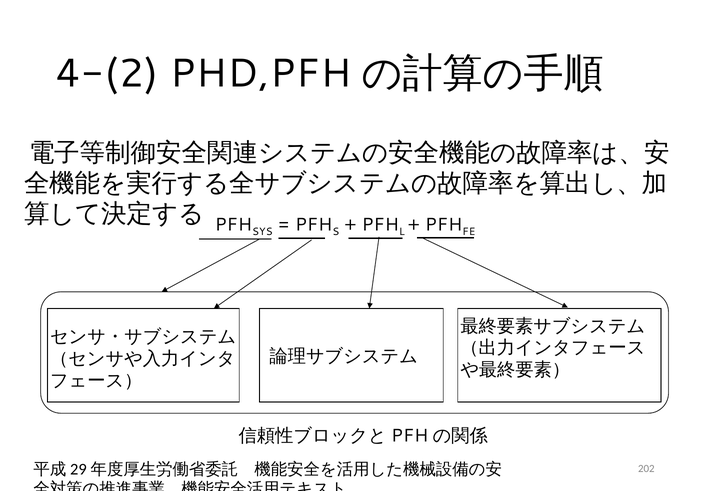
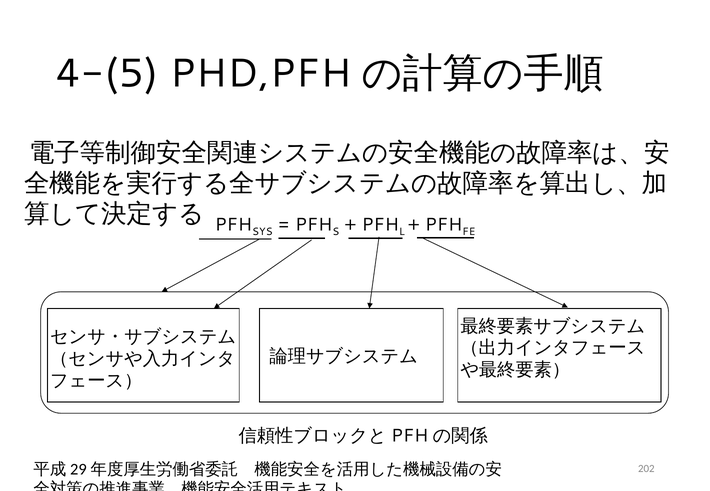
4-(2: 4-(2 -> 4-(5
